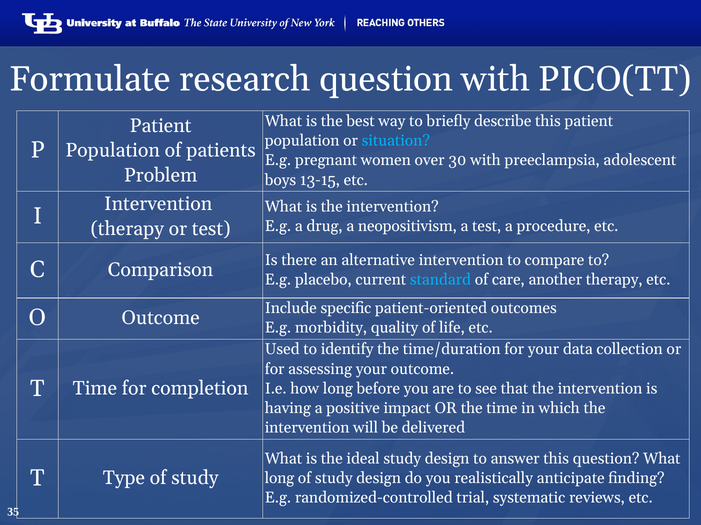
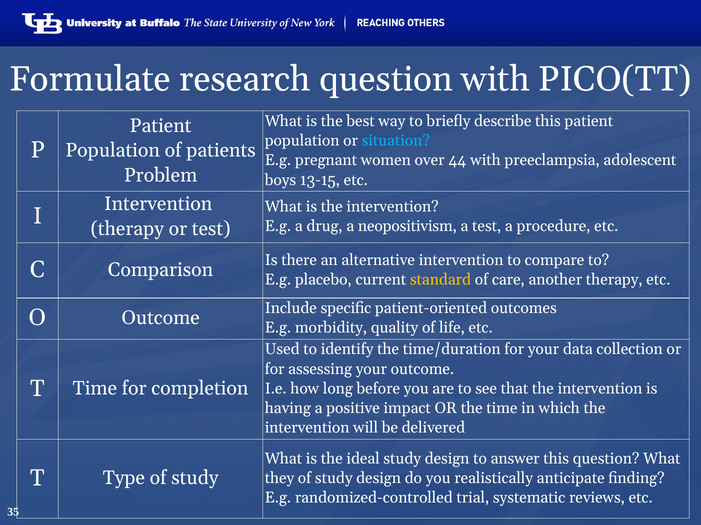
30: 30 -> 44
standard colour: light blue -> yellow
long at (280, 479): long -> they
